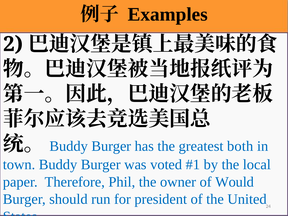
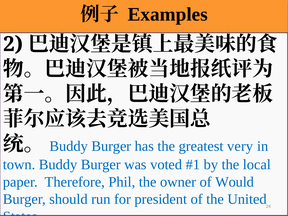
both: both -> very
